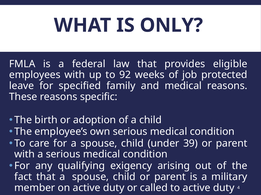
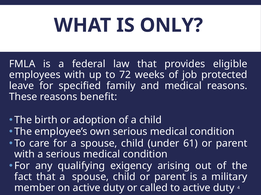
92: 92 -> 72
specific: specific -> benefit
39: 39 -> 61
